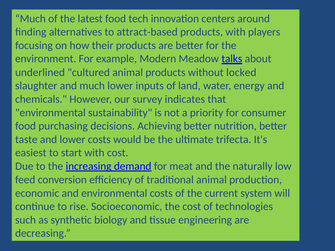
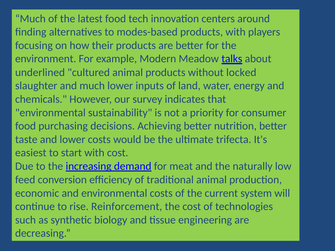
attract-based: attract-based -> modes-based
Socioeconomic: Socioeconomic -> Reinforcement
